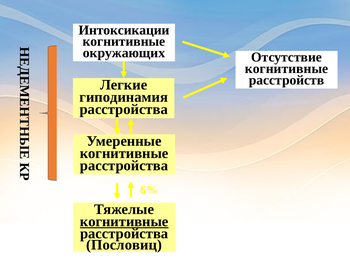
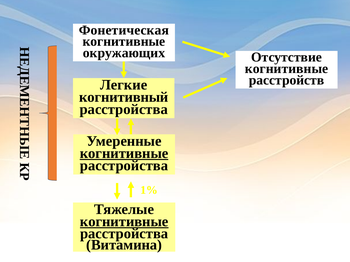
Интоксикации: Интоксикации -> Фонетическая
гиподинамия: гиподинамия -> когнитивный
когнитивные at (124, 154) underline: none -> present
6%: 6% -> 1%
Пословиц: Пословиц -> Витамина
